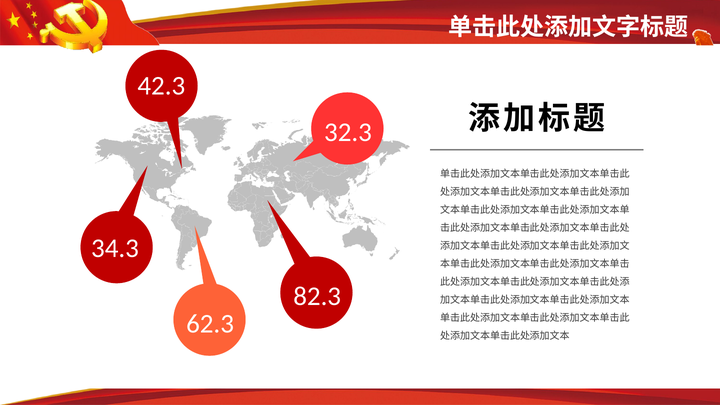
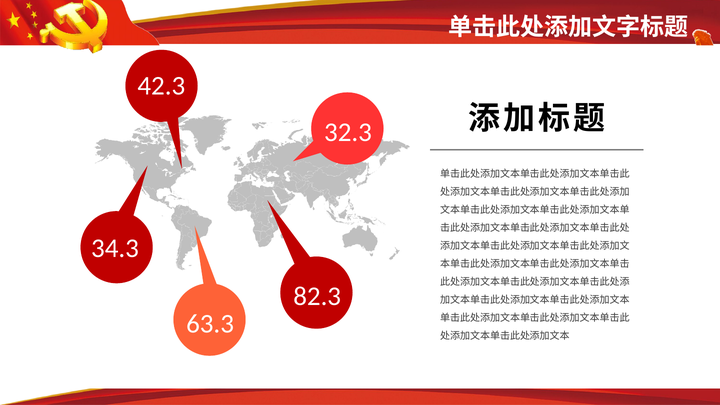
62.3: 62.3 -> 63.3
